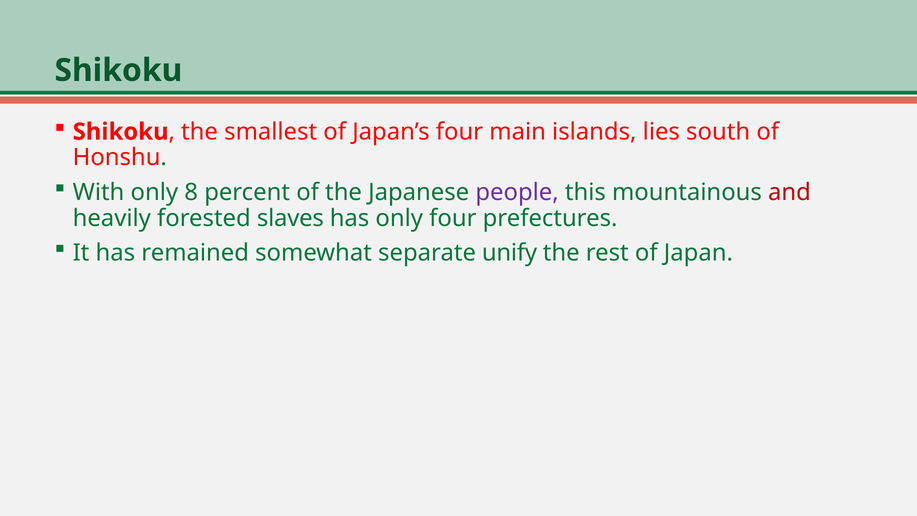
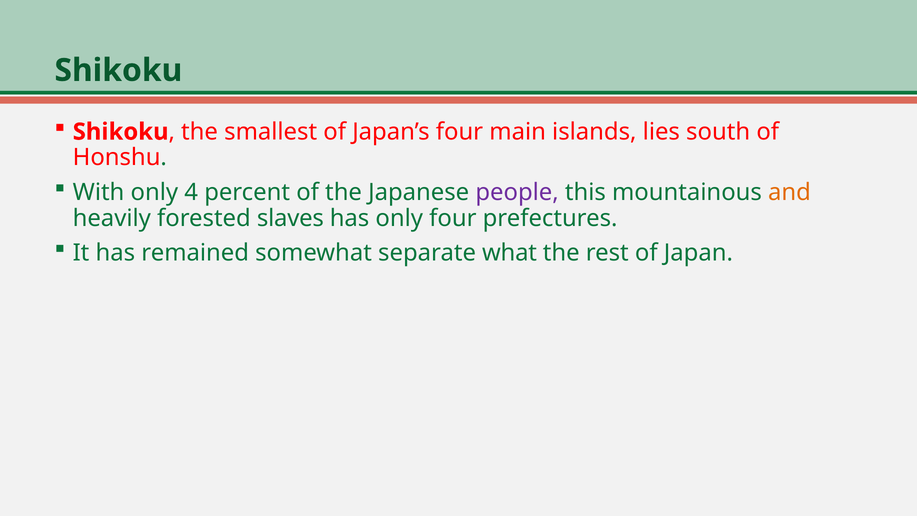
8: 8 -> 4
and colour: red -> orange
unify: unify -> what
